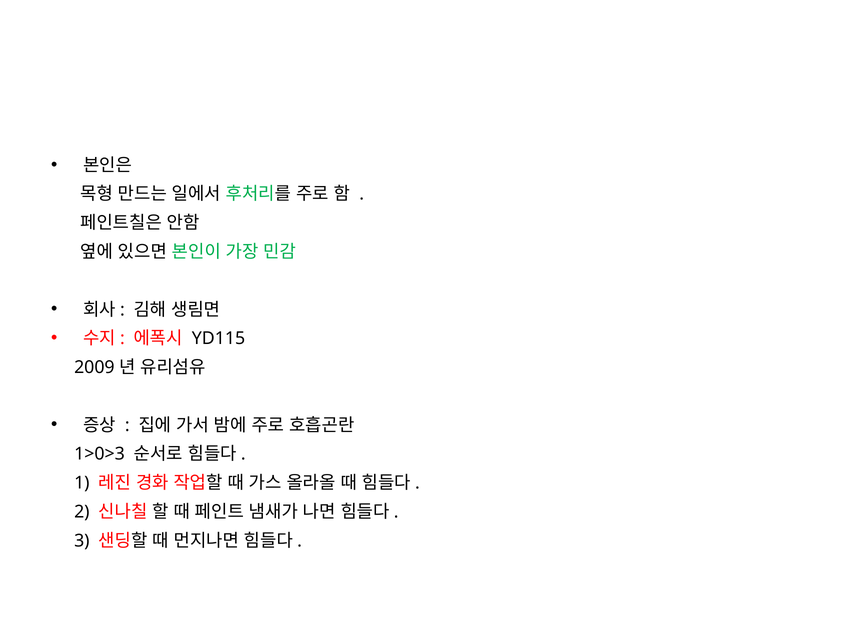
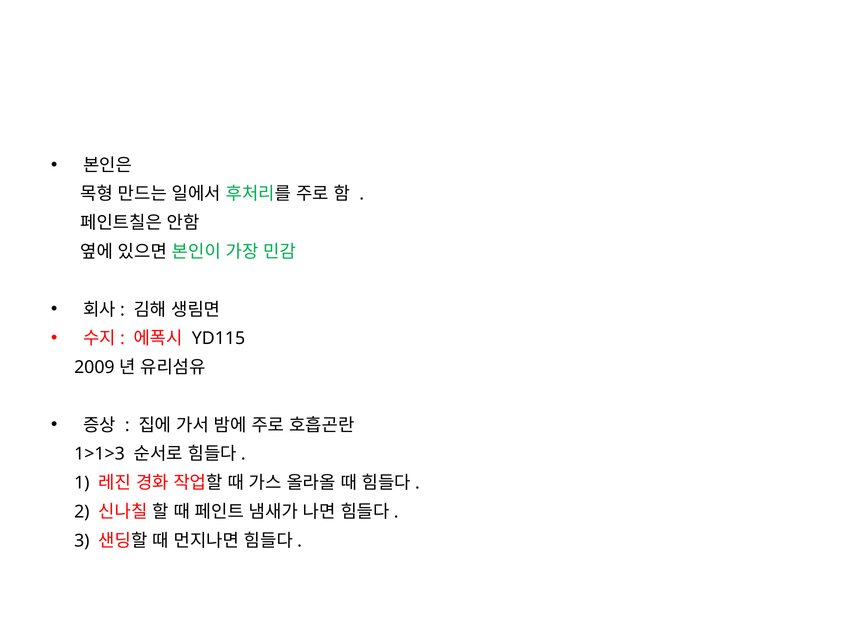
1>0>3: 1>0>3 -> 1>1>3
